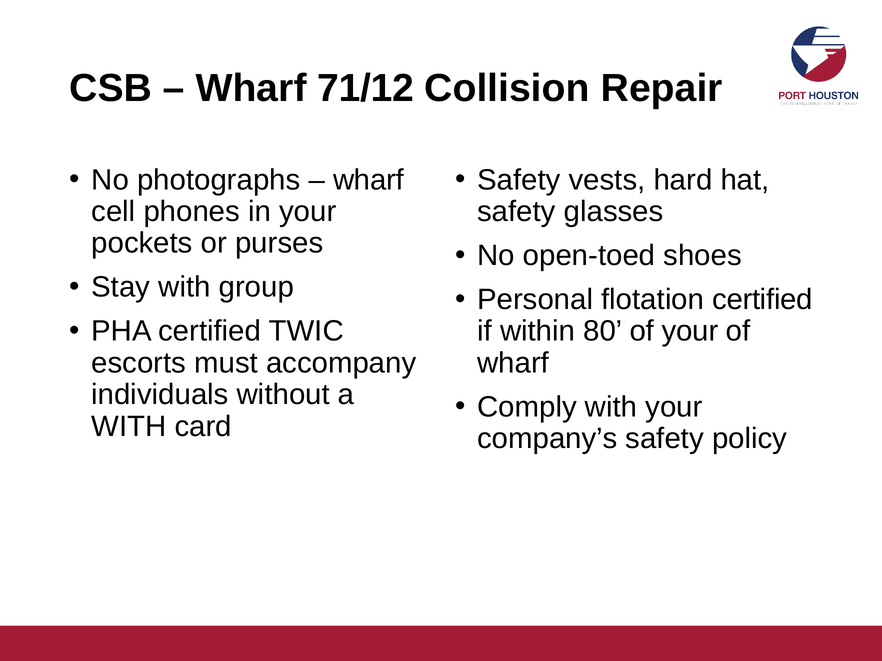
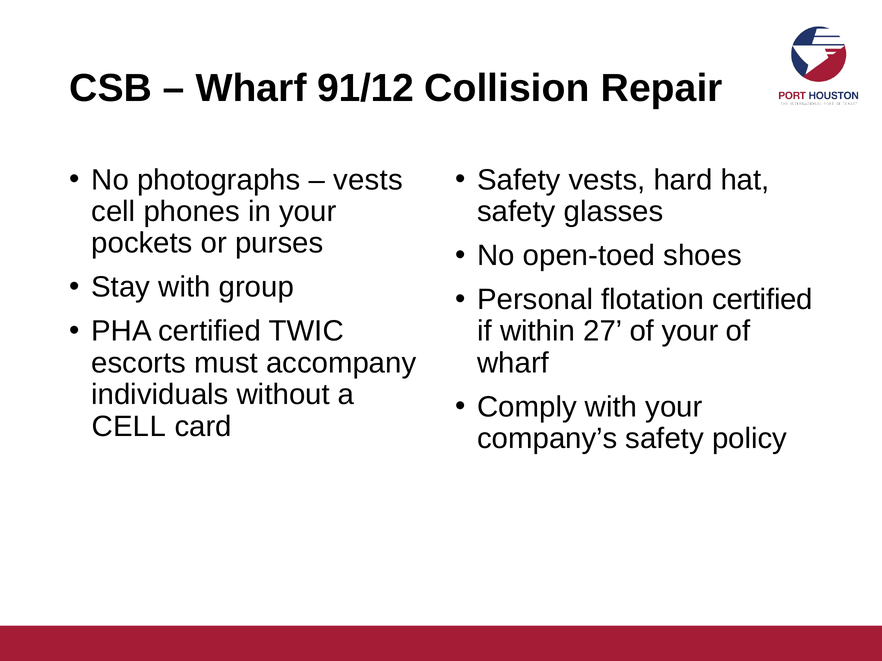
71/12: 71/12 -> 91/12
wharf at (368, 180): wharf -> vests
80: 80 -> 27
WITH at (129, 427): WITH -> CELL
